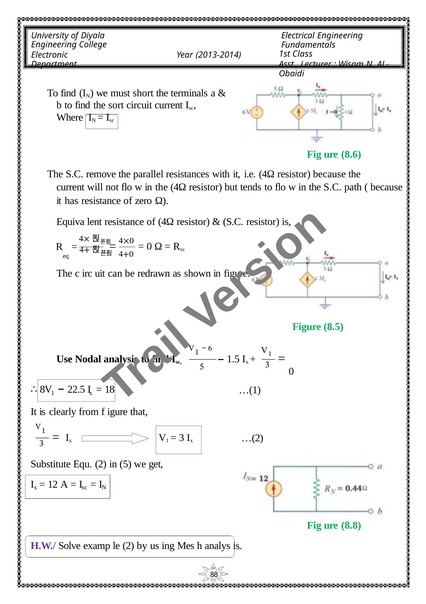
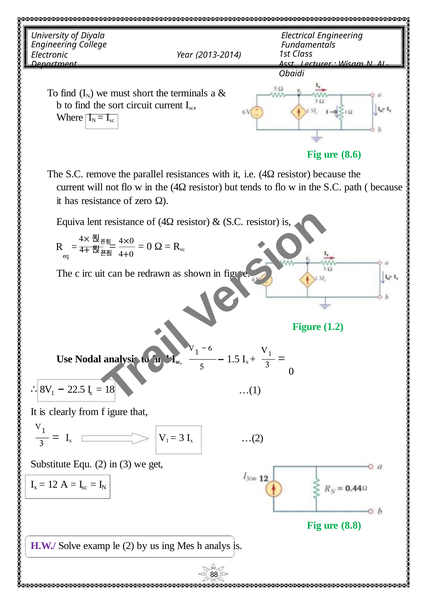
8.5: 8.5 -> 1.2
in 5: 5 -> 3
